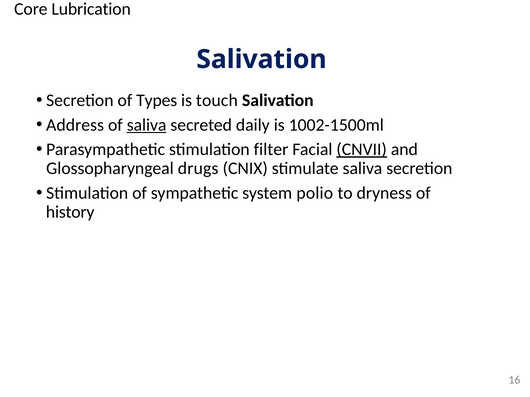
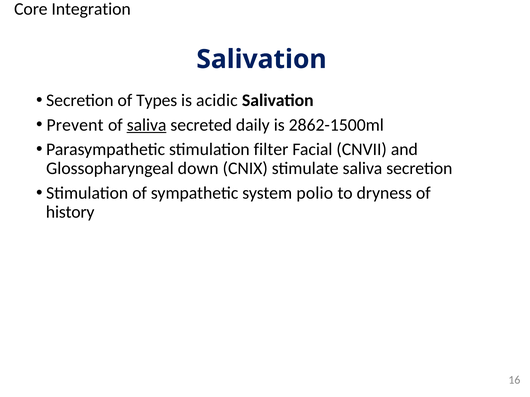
Lubrication: Lubrication -> Integration
touch: touch -> acidic
Address: Address -> Prevent
1002-1500ml: 1002-1500ml -> 2862-1500ml
CNVII underline: present -> none
drugs: drugs -> down
